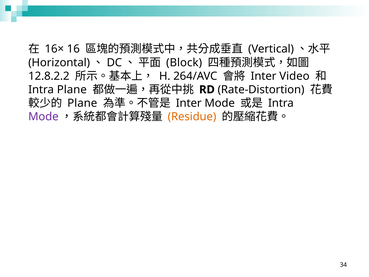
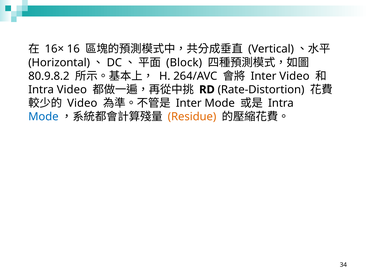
12.8.2.2: 12.8.2.2 -> 80.9.8.2
Intra Plane: Plane -> Video
Plane at (82, 103): Plane -> Video
Mode at (43, 117) colour: purple -> blue
